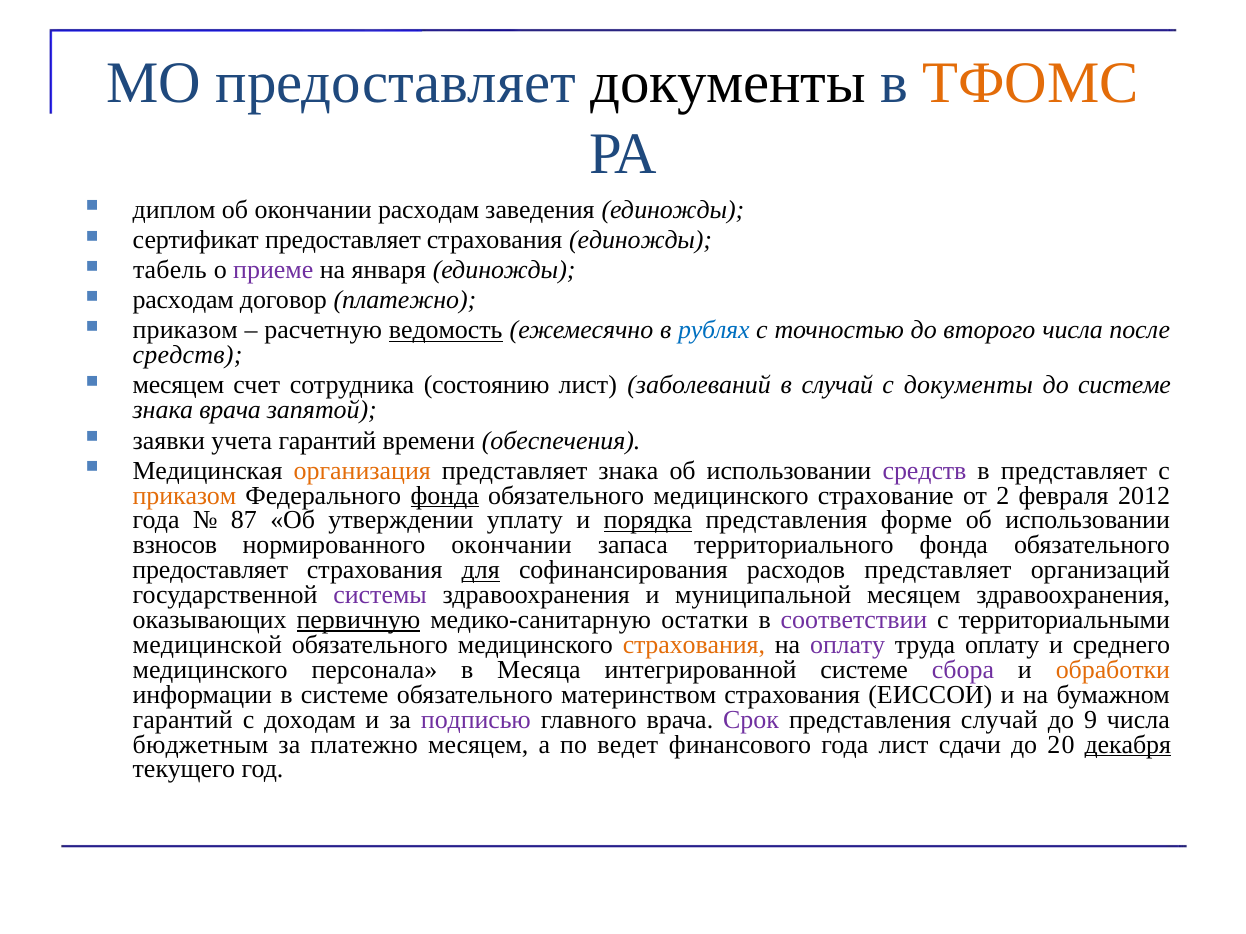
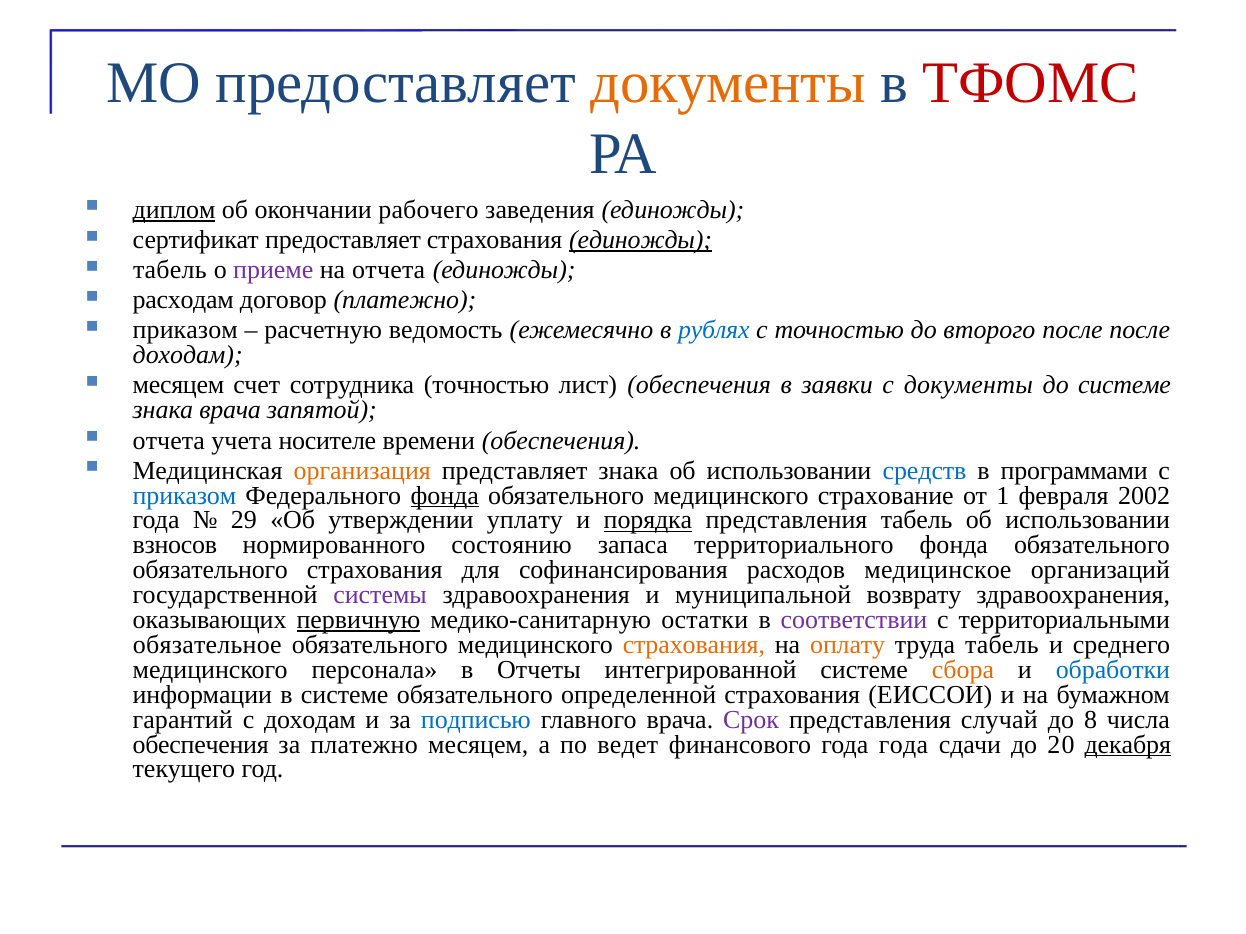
документы at (728, 84) colour: black -> orange
ТФОМС colour: orange -> red
диплом underline: none -> present
окончании расходам: расходам -> рабочего
единожды at (641, 240) underline: none -> present
на января: января -> отчета
ведомость underline: present -> none
второго числа: числа -> после
средств at (188, 356): средств -> доходам
сотрудника состоянию: состоянию -> точностью
лист заболеваний: заболеваний -> обеспечения
в случай: случай -> заявки
заявки at (169, 441): заявки -> отчета
учета гарантий: гарантий -> носителе
средств at (925, 471) colour: purple -> blue
в представляет: представляет -> программами
приказом at (184, 496) colour: orange -> blue
2: 2 -> 1
2012: 2012 -> 2002
87: 87 -> 29
представления форме: форме -> табель
нормированного окончании: окончании -> состоянию
предоставляет at (210, 570): предоставляет -> обязательного
для underline: present -> none
расходов представляет: представляет -> медицинское
муниципальной месяцем: месяцем -> возврату
медицинской: медицинской -> обязательное
оплату at (848, 645) colour: purple -> orange
труда оплату: оплату -> табель
Месяца: Месяца -> Отчеты
сбора colour: purple -> orange
обработки colour: orange -> blue
материнством: материнством -> определенной
подписью colour: purple -> blue
9: 9 -> 8
бюджетным at (200, 745): бюджетным -> обеспечения
года лист: лист -> года
